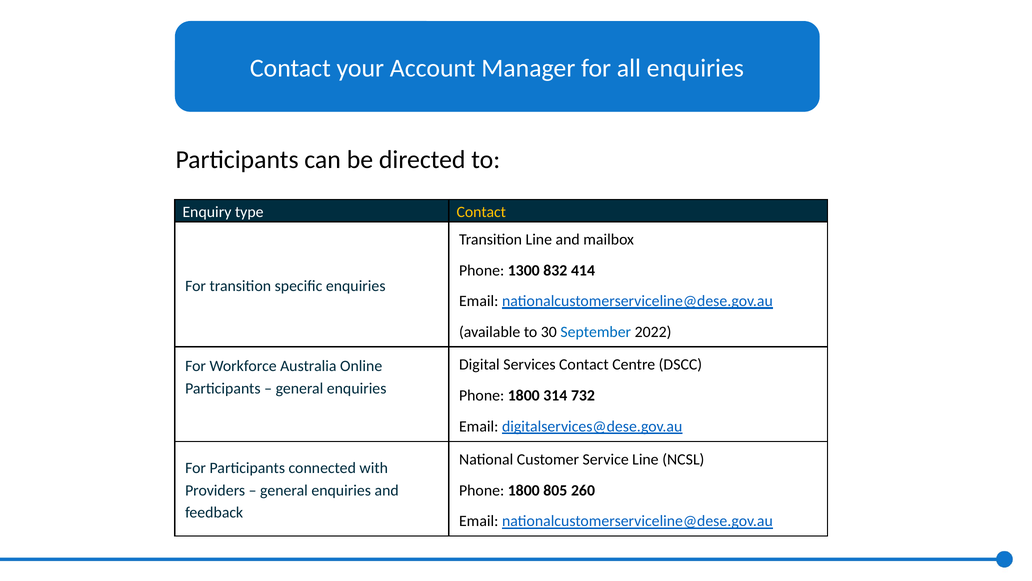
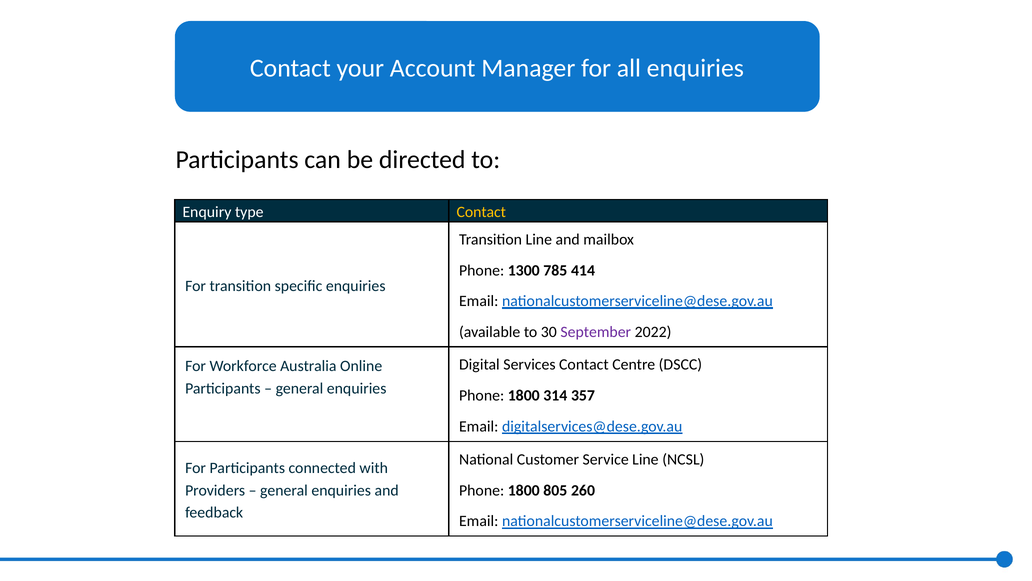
832: 832 -> 785
September colour: blue -> purple
732: 732 -> 357
